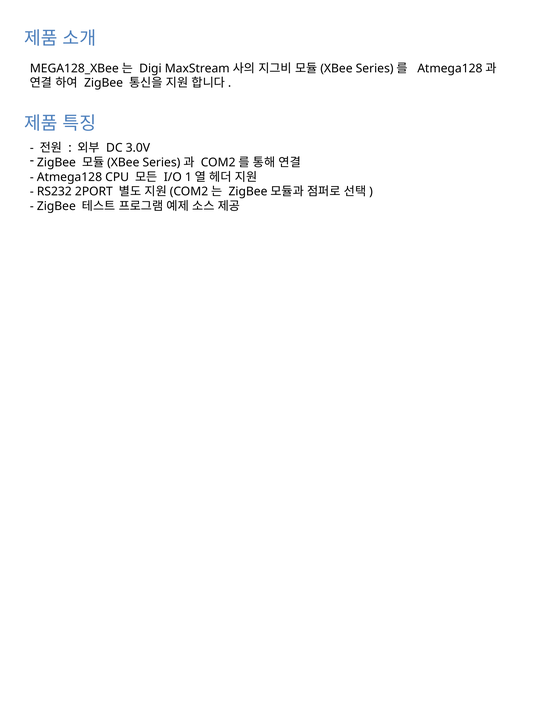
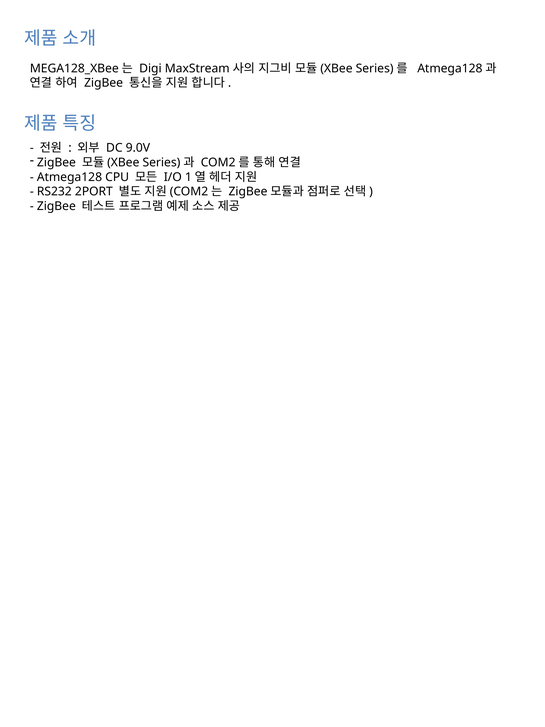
3.0V: 3.0V -> 9.0V
